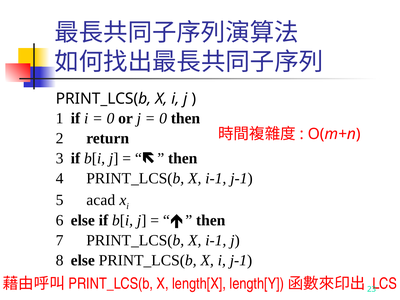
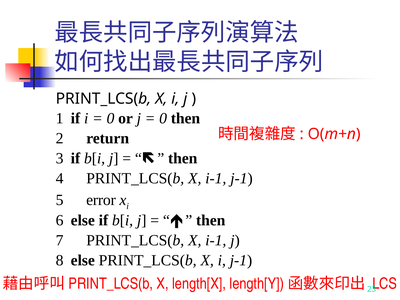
acad: acad -> error
